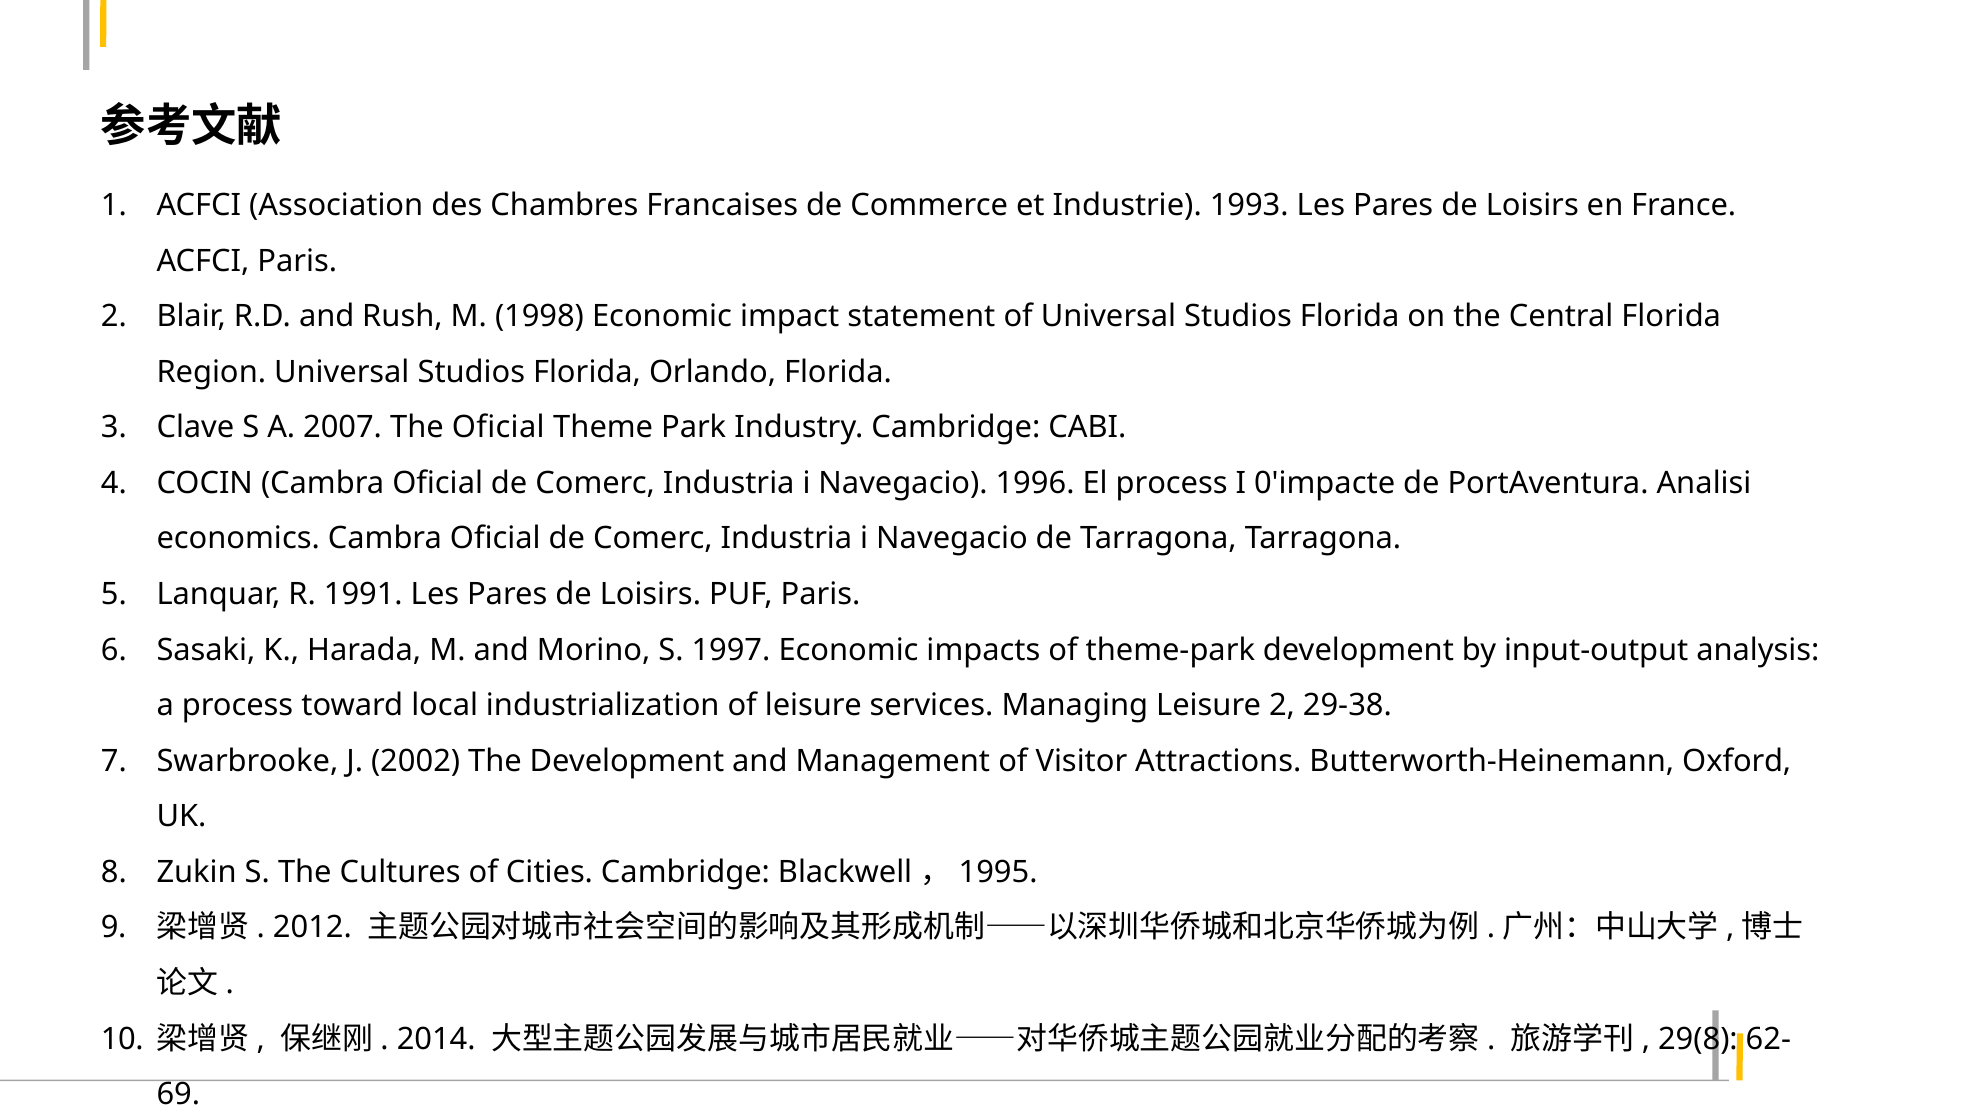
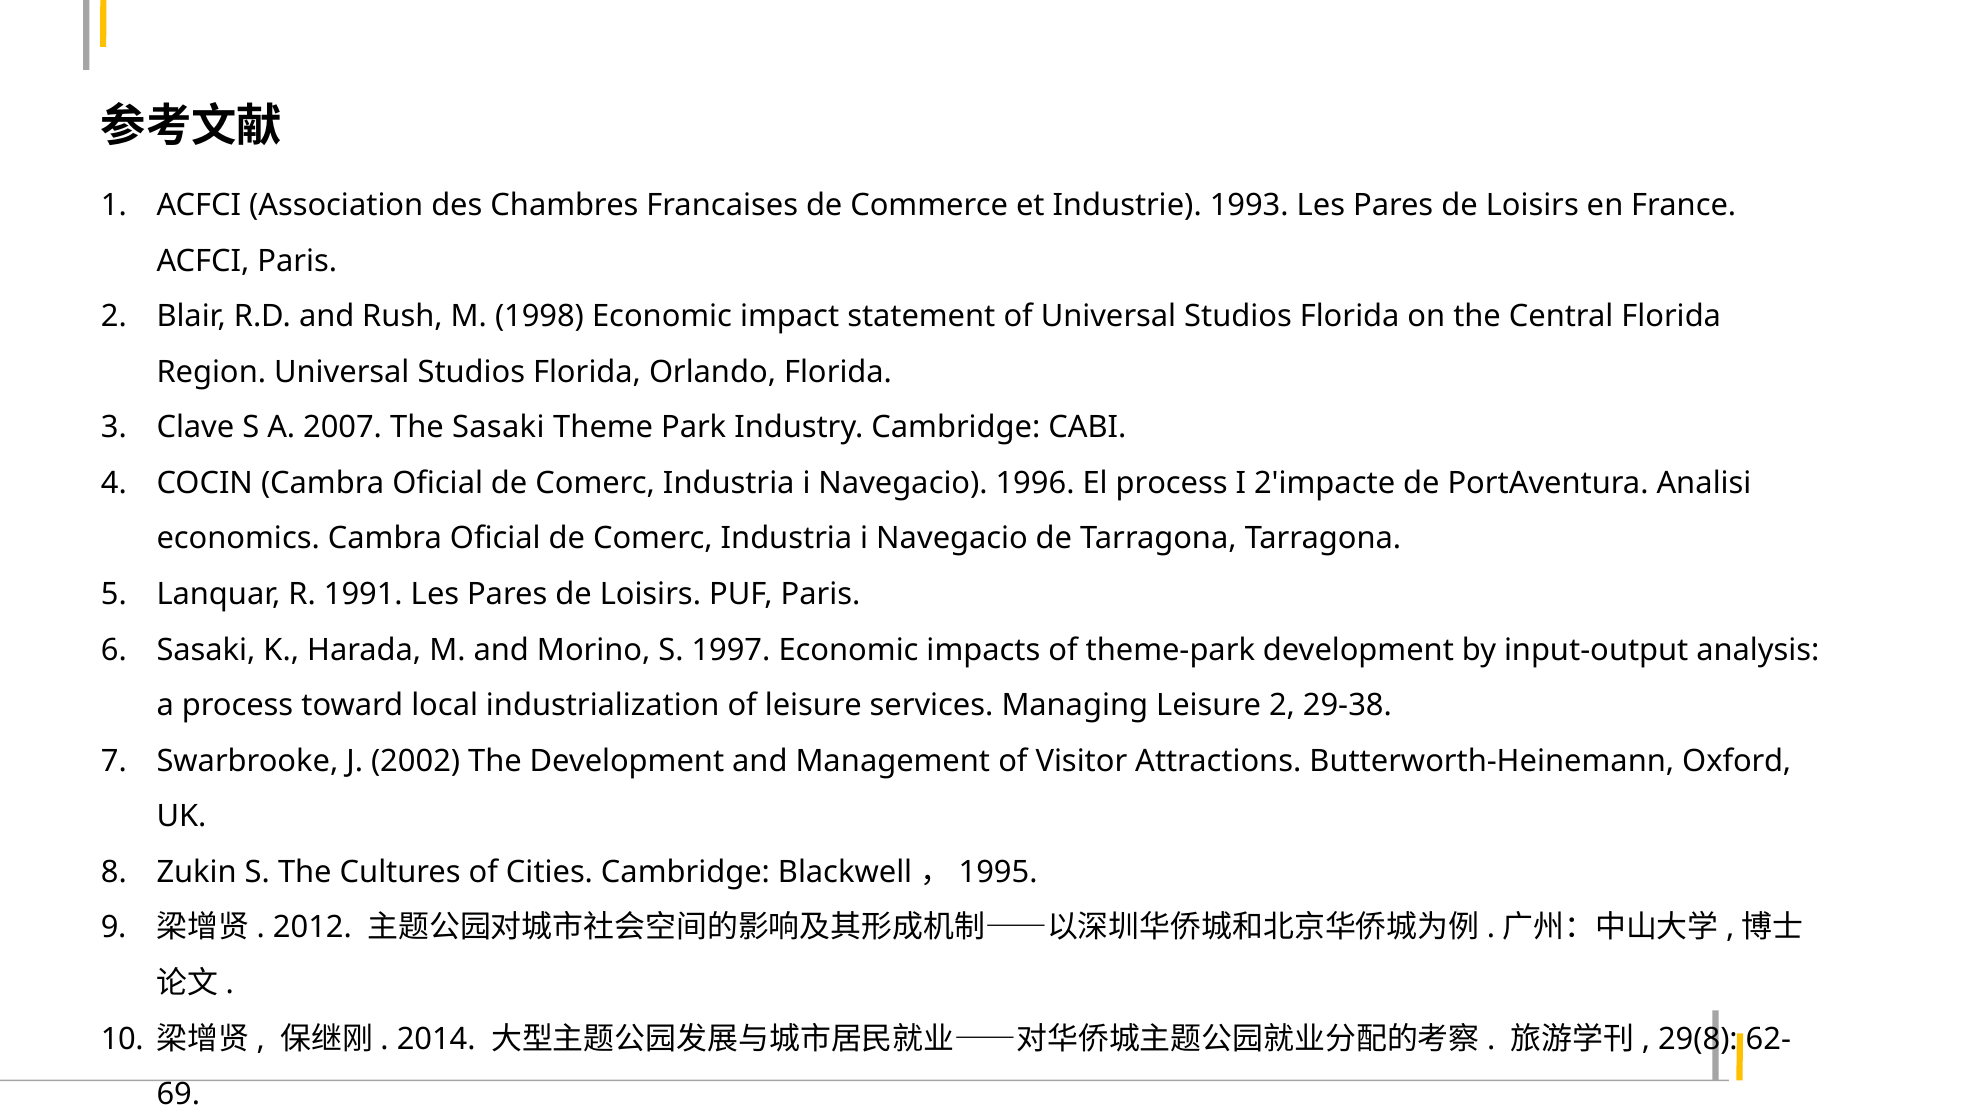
The Oficial: Oficial -> Sasaki
0'impacte: 0'impacte -> 2'impacte
